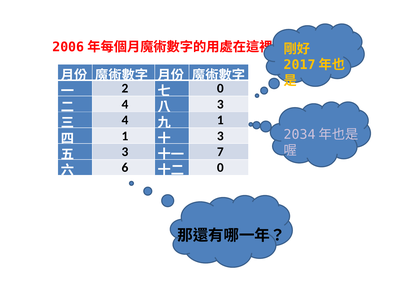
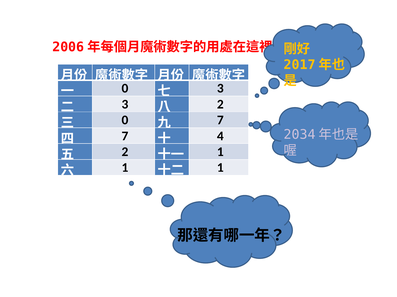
2 at (125, 89): 2 -> 0
0 at (220, 89): 0 -> 3
4 at (125, 104): 4 -> 3
3 at (220, 104): 3 -> 2
4 at (125, 120): 4 -> 0
1 at (220, 120): 1 -> 7
1 at (125, 136): 1 -> 7
3 at (220, 136): 3 -> 4
3 at (125, 152): 3 -> 2
7 at (220, 152): 7 -> 1
6 at (125, 168): 6 -> 1
0 at (220, 168): 0 -> 1
